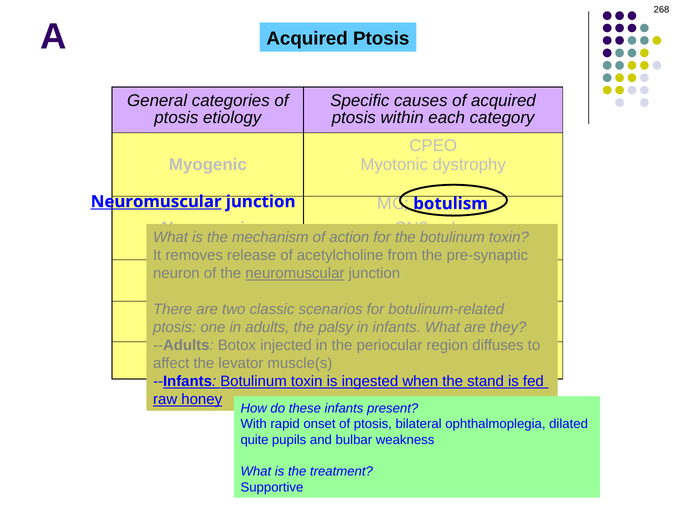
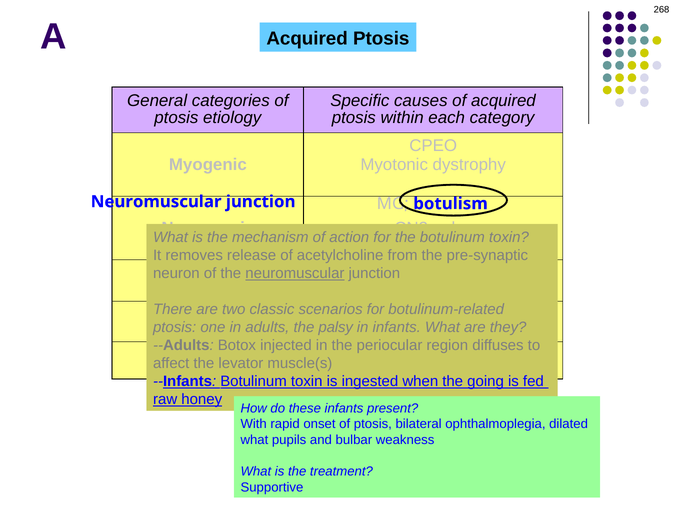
Neuromuscular at (156, 202) underline: present -> none
stand: stand -> going
quite at (254, 440): quite -> what
